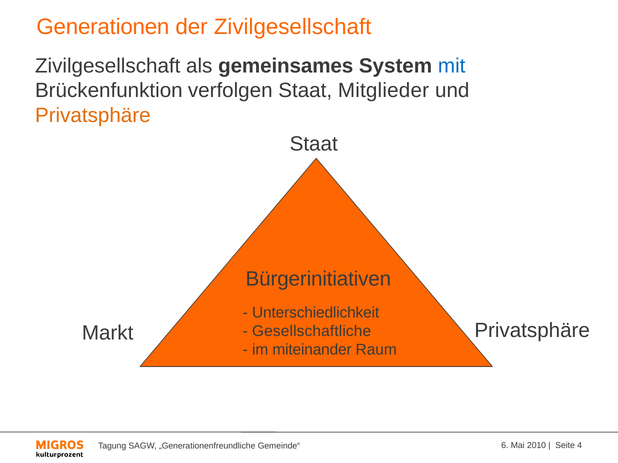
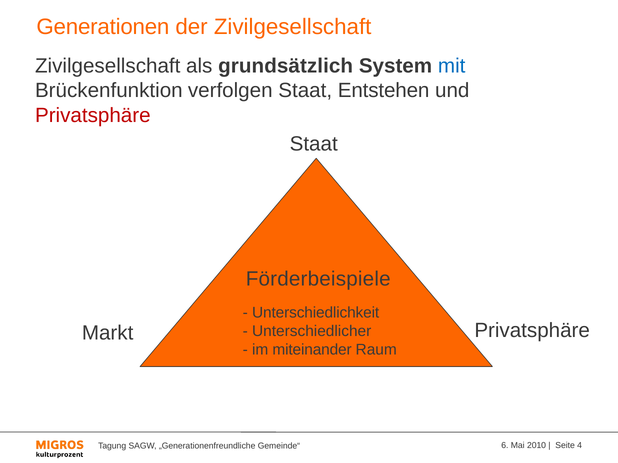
gemeinsames: gemeinsames -> grundsätzlich
Mitglieder: Mitglieder -> Entstehen
Privatsphäre at (93, 116) colour: orange -> red
Bürgerinitiativen: Bürgerinitiativen -> Förderbeispiele
Gesellschaftliche: Gesellschaftliche -> Unterschiedlicher
